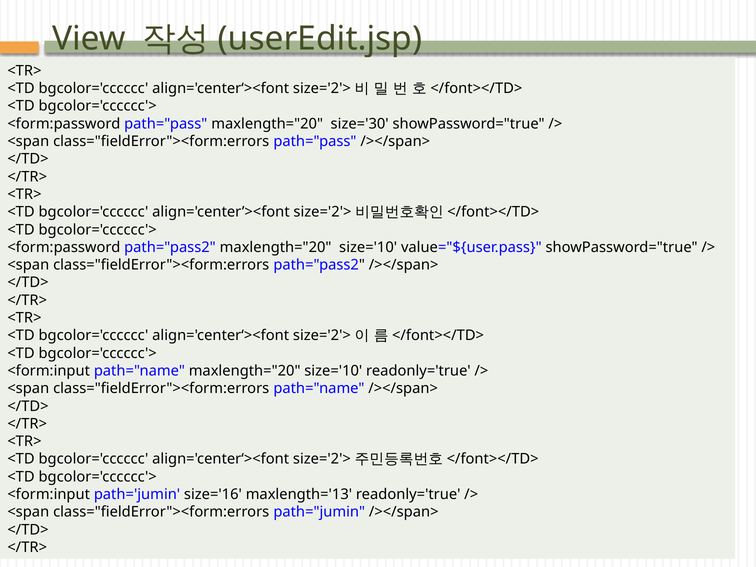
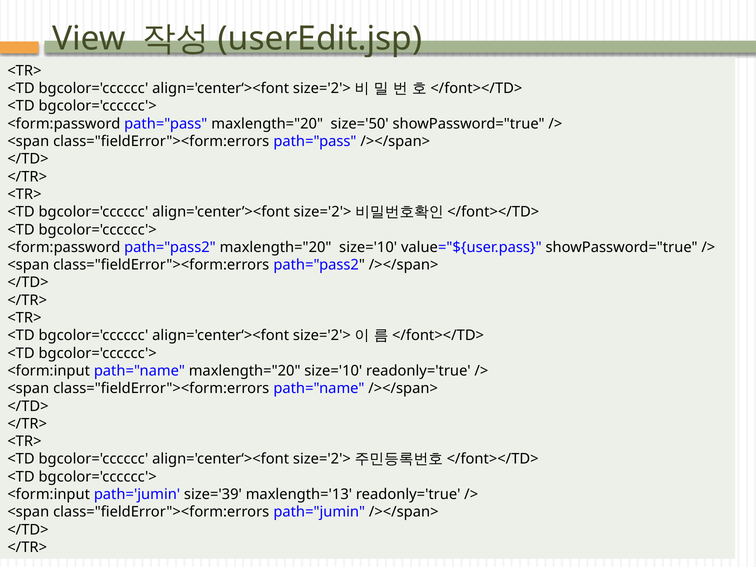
size='30: size='30 -> size='50
size='16: size='16 -> size='39
